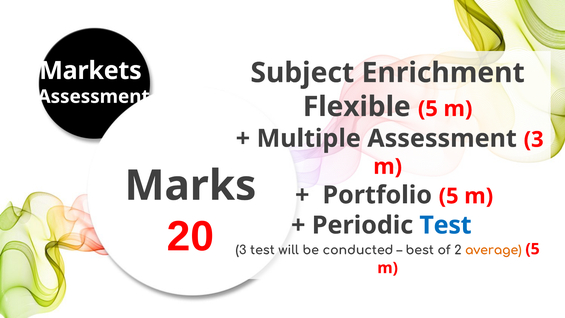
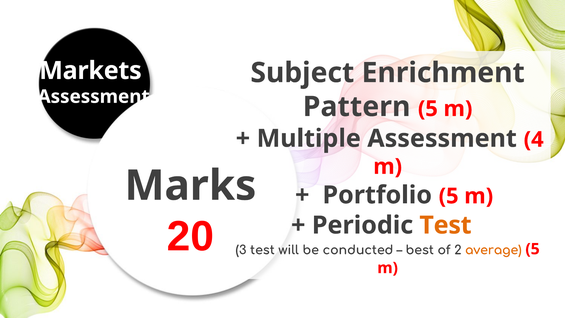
Flexible: Flexible -> Pattern
Assessment 3: 3 -> 4
Test at (445, 225) colour: blue -> orange
